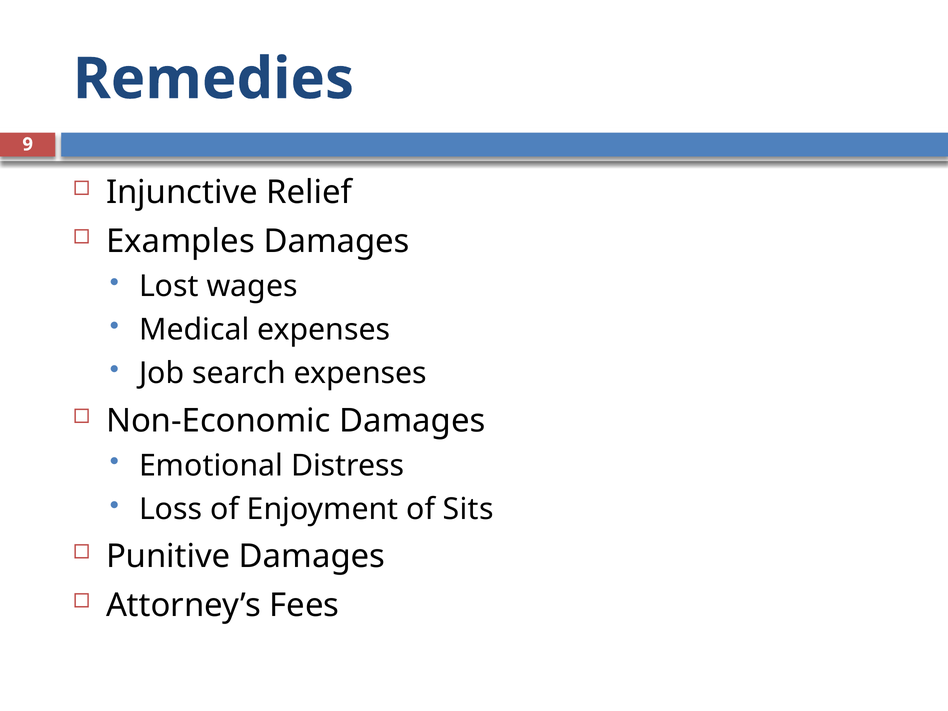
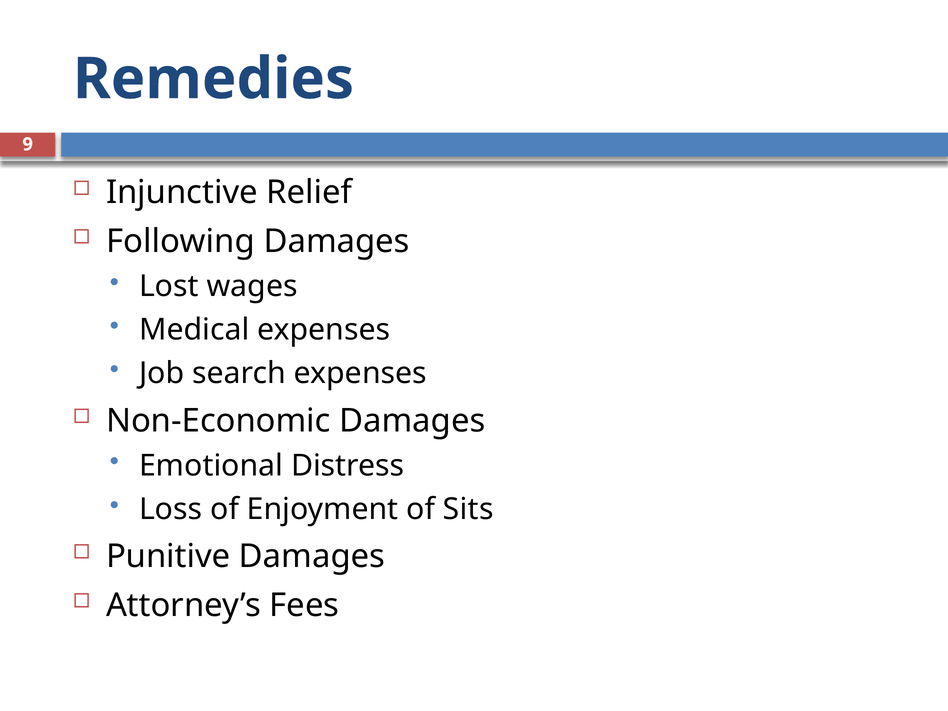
Examples: Examples -> Following
